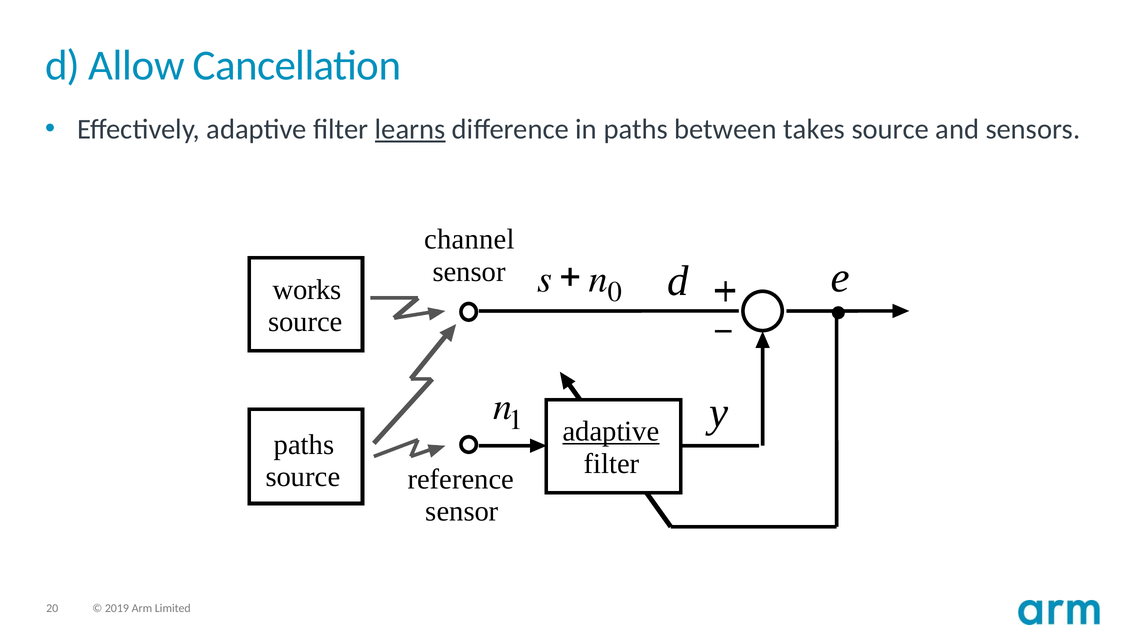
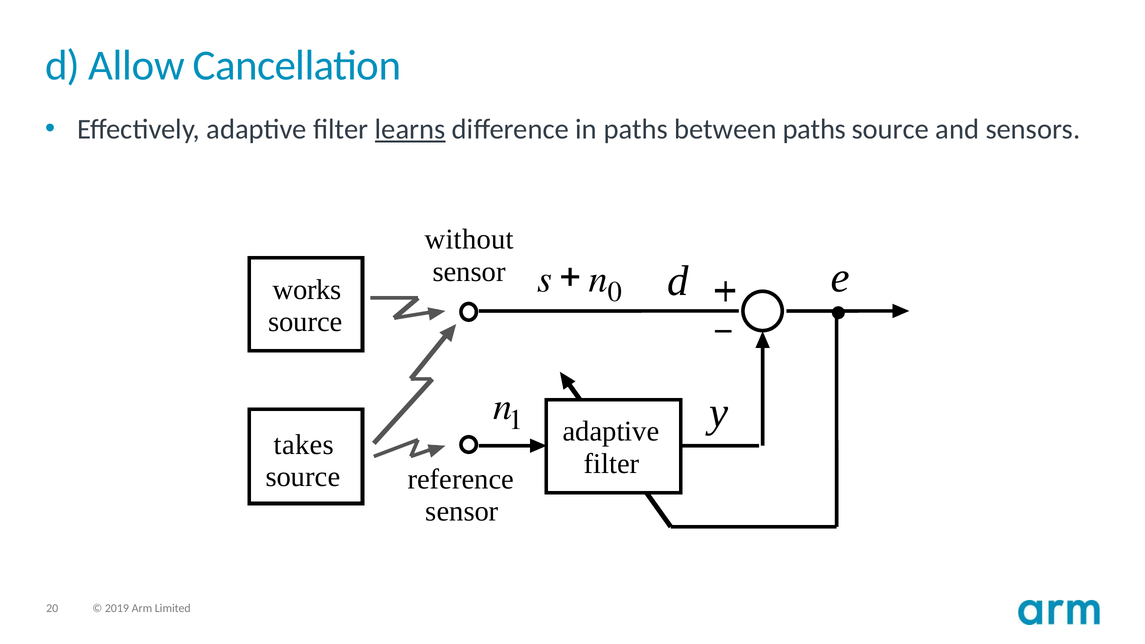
between takes: takes -> paths
channel: channel -> without
adaptive at (611, 432) underline: present -> none
paths at (304, 445): paths -> takes
